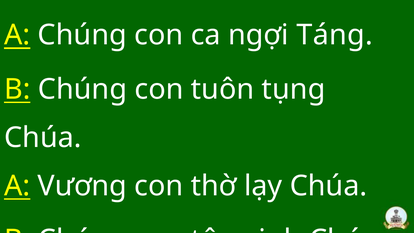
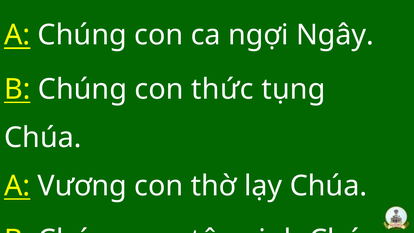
Táng: Táng -> Ngây
tuôn: tuôn -> thức
